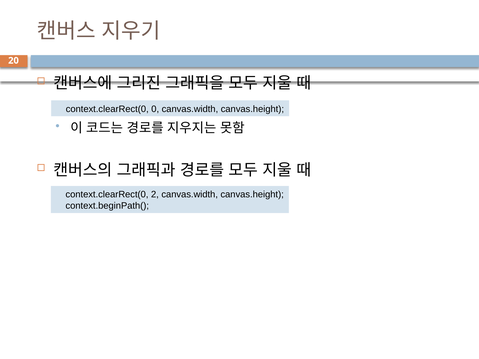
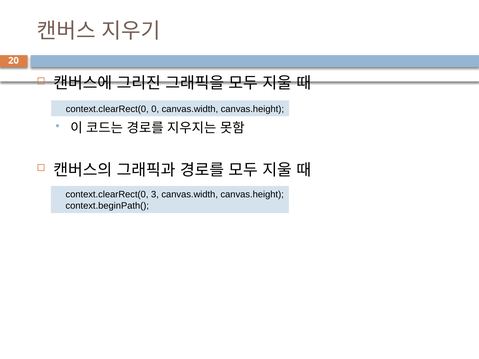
2: 2 -> 3
